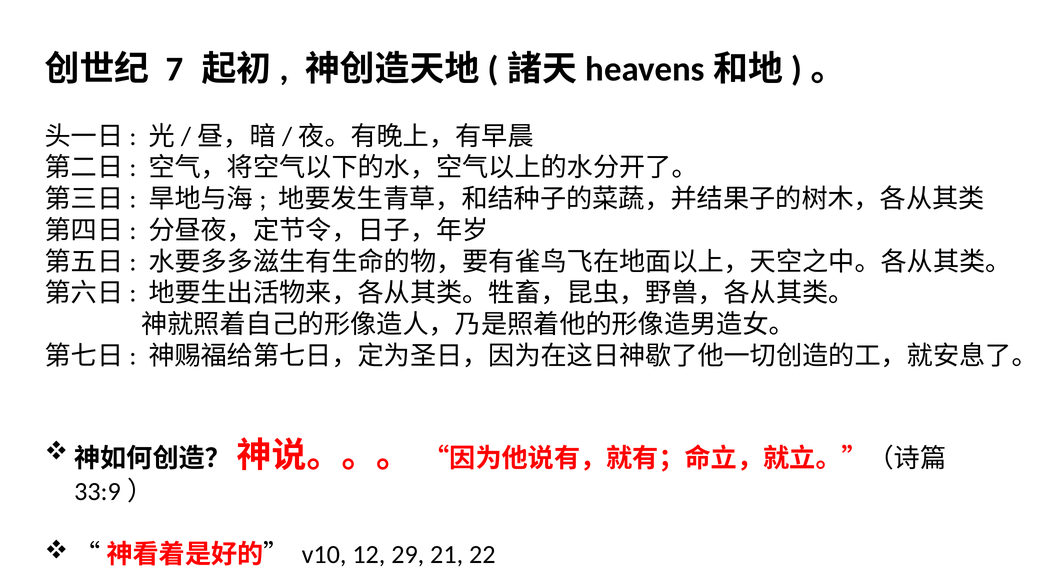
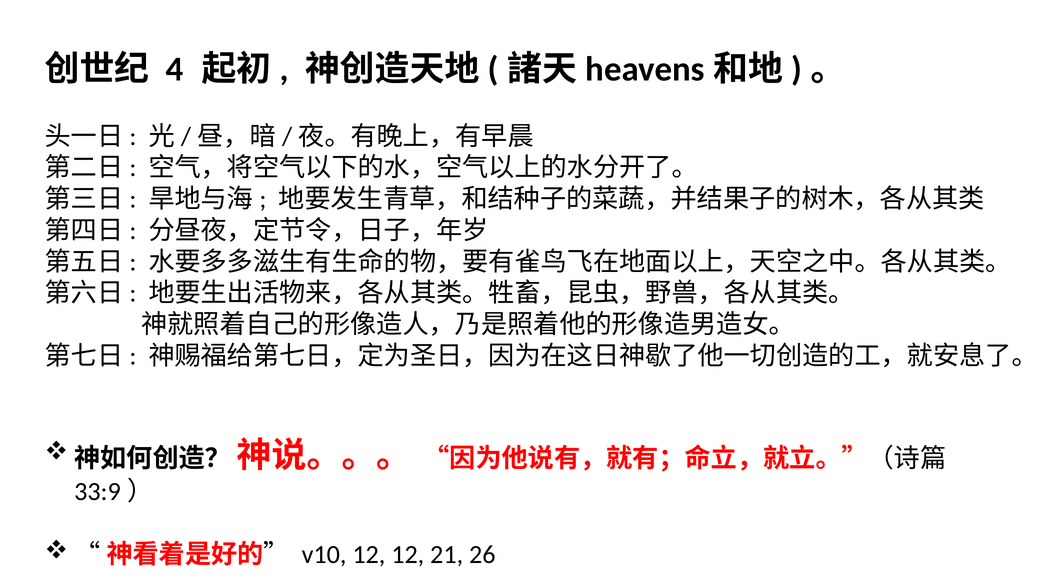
7: 7 -> 4
12 29: 29 -> 12
22: 22 -> 26
